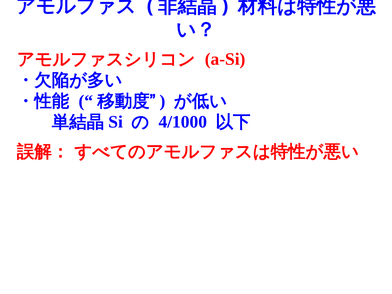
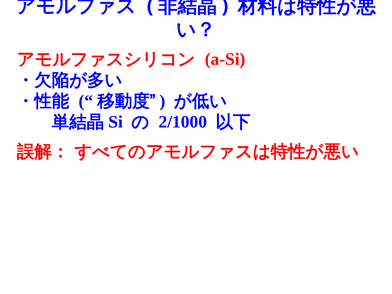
4/1000: 4/1000 -> 2/1000
